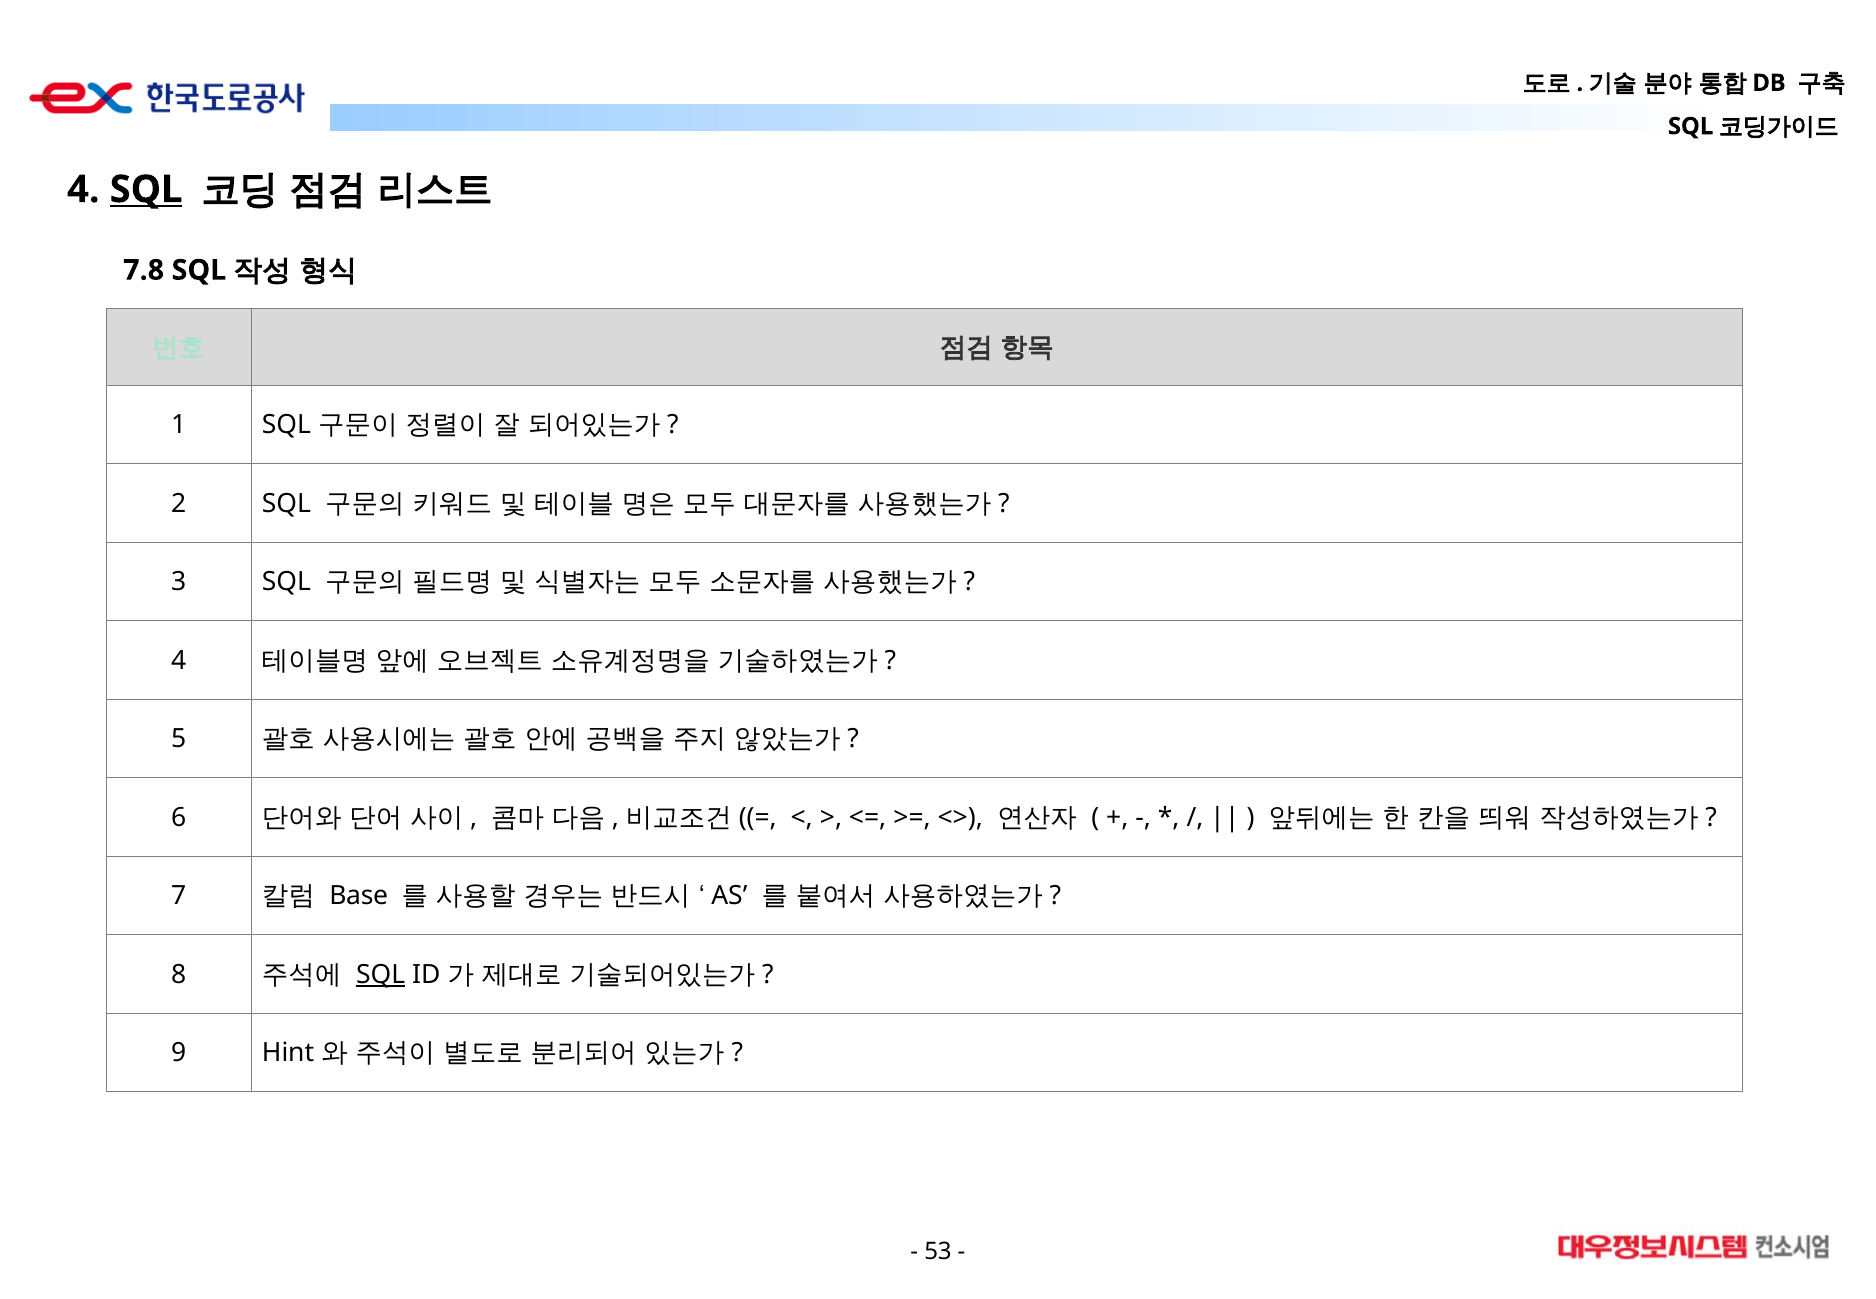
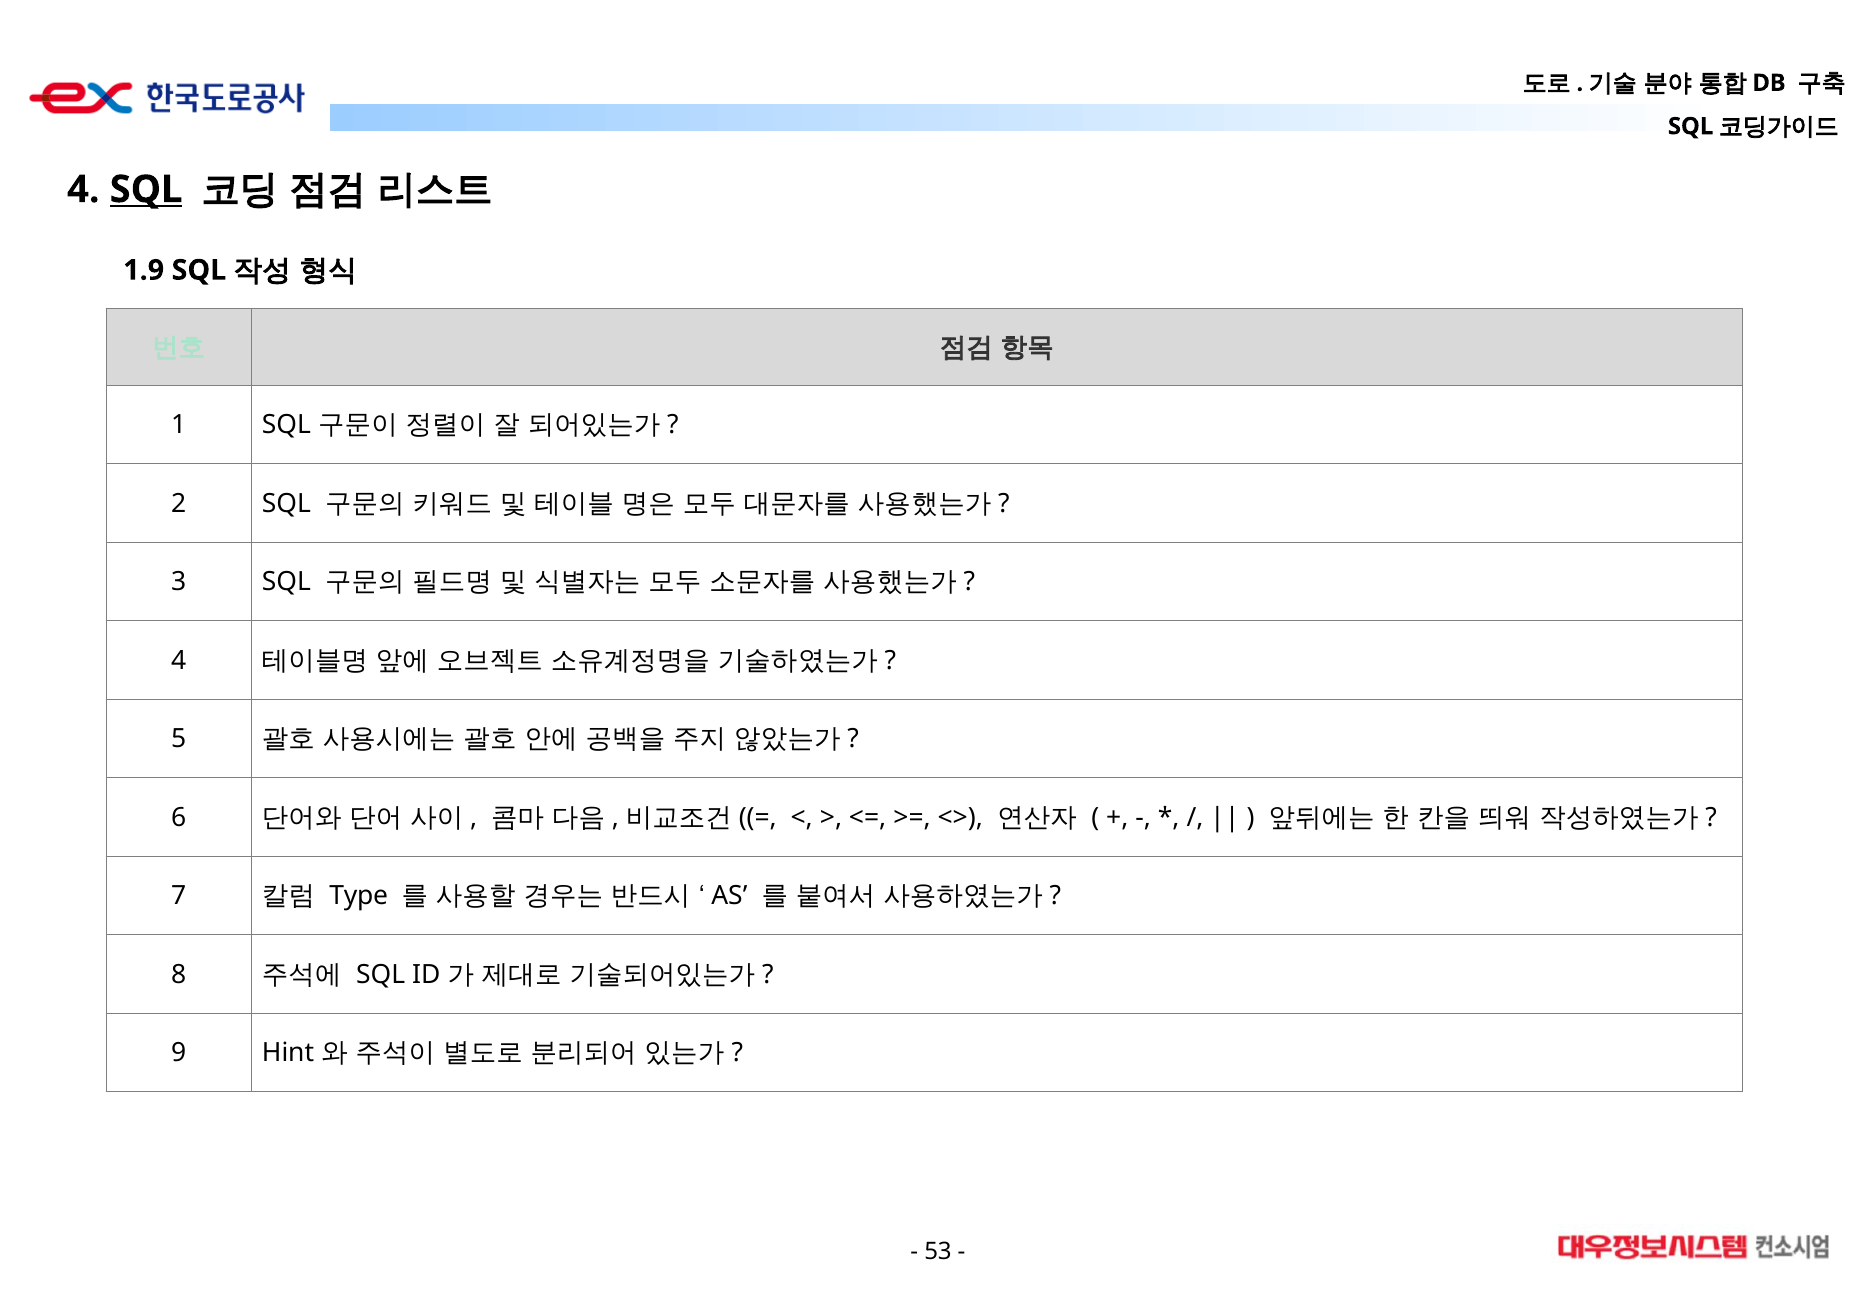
7.8: 7.8 -> 1.9
Base: Base -> Type
SQL at (381, 974) underline: present -> none
